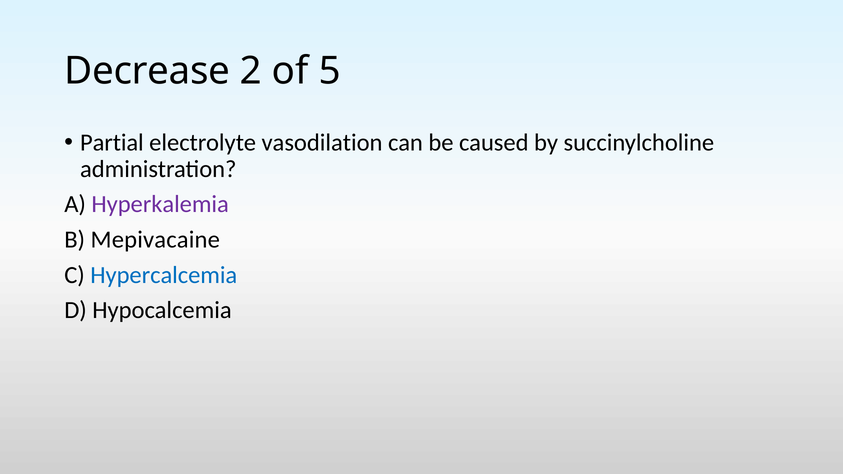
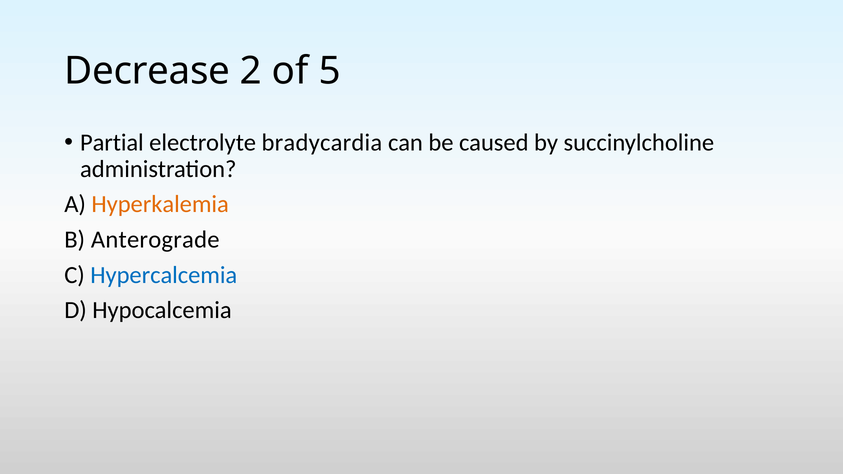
vasodilation: vasodilation -> bradycardia
Hyperkalemia colour: purple -> orange
Mepivacaine: Mepivacaine -> Anterograde
